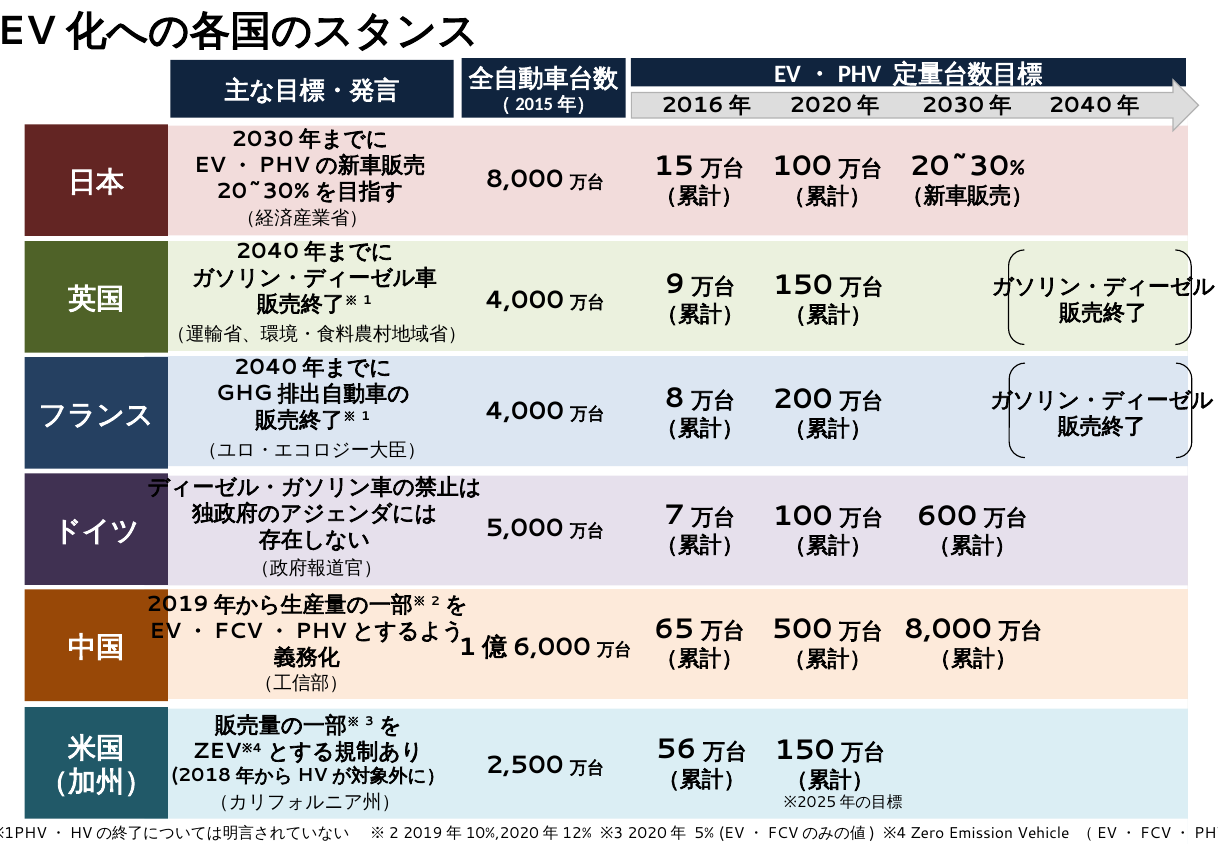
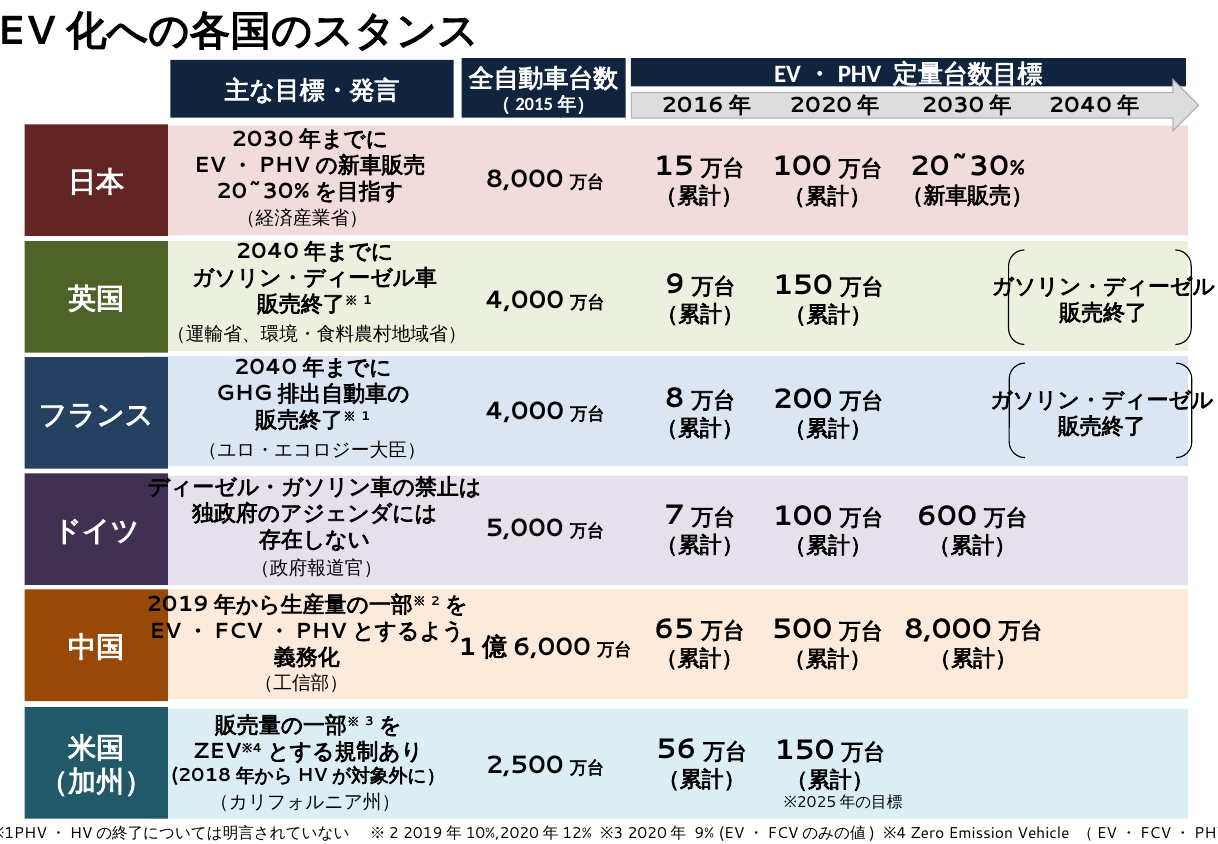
5%: 5% -> 9%
